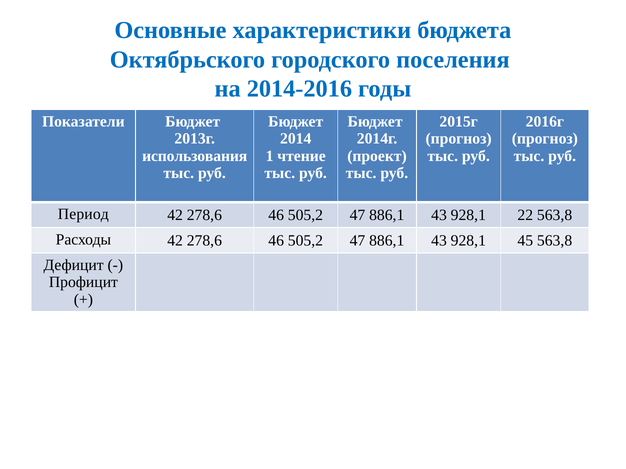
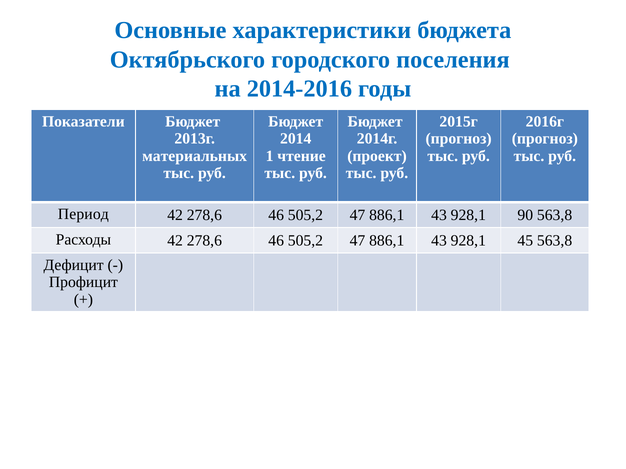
использования: использования -> материальных
22: 22 -> 90
